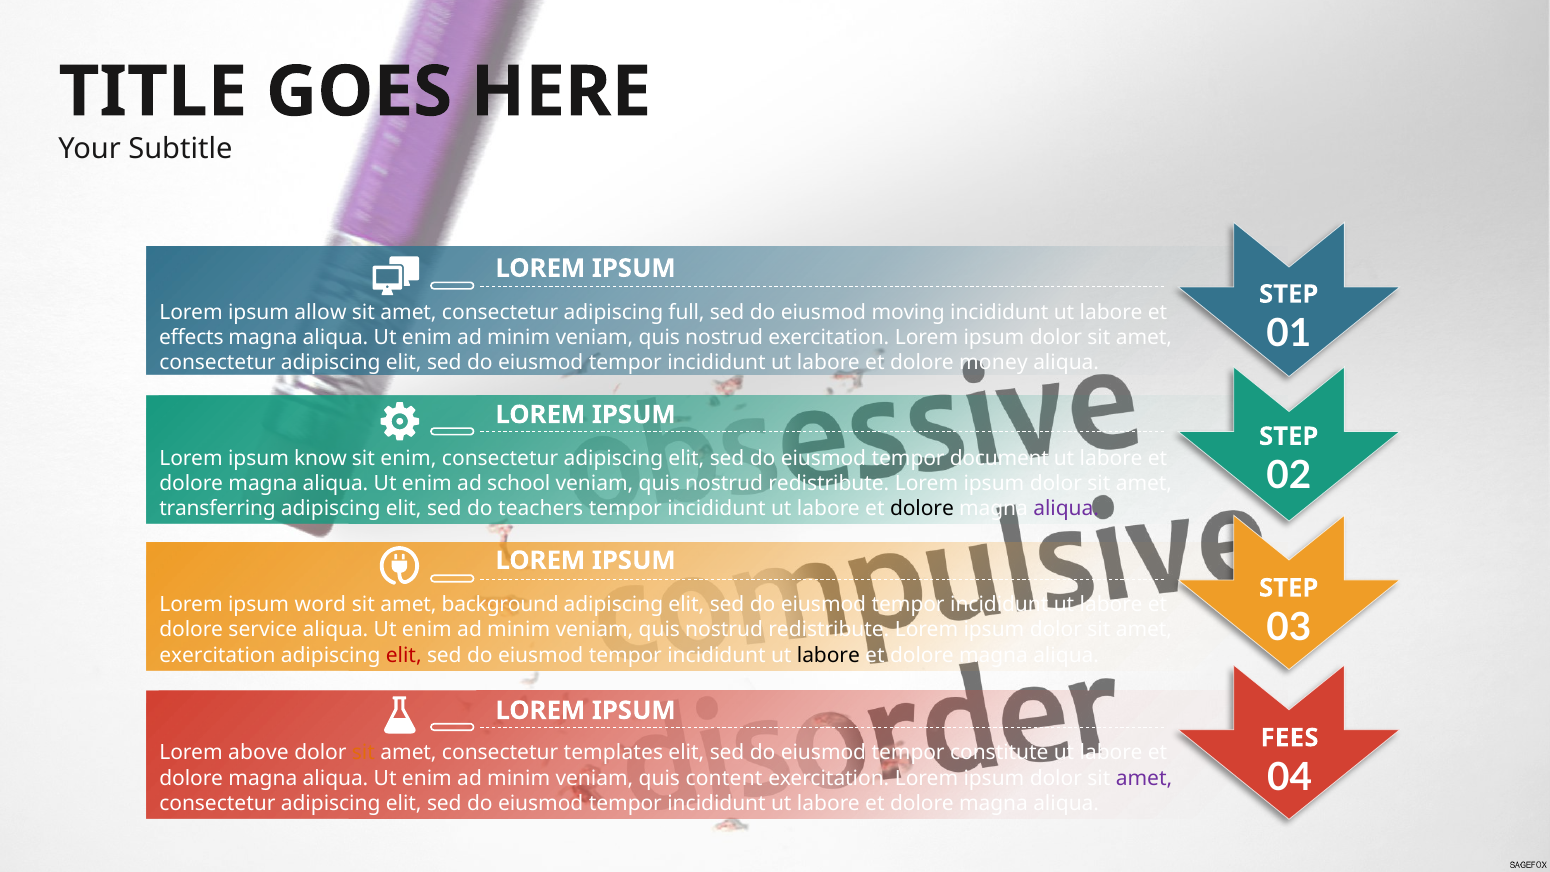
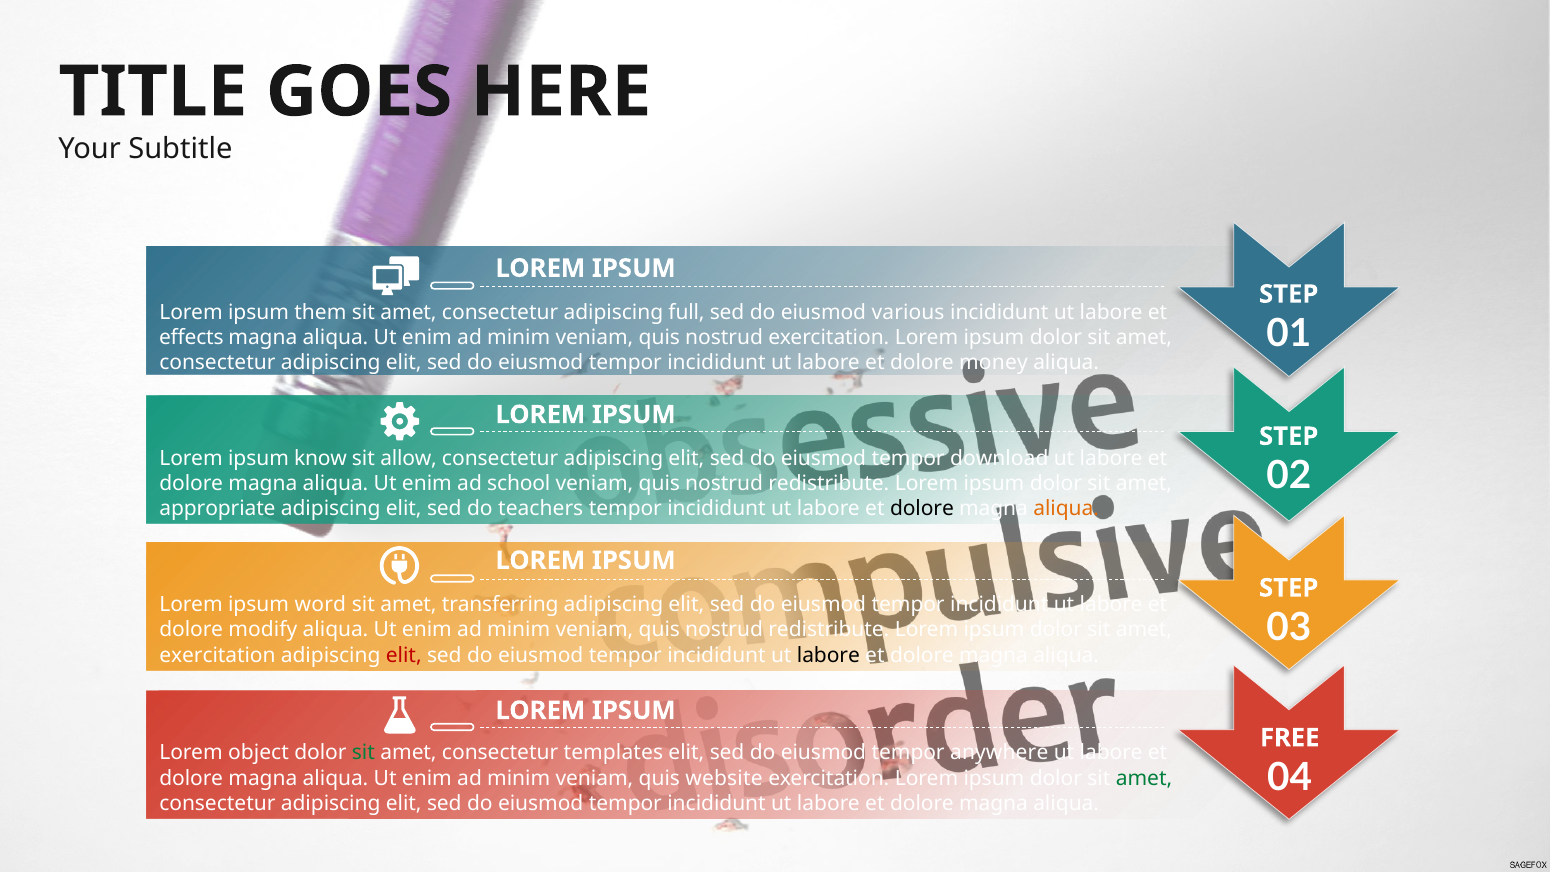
allow: allow -> them
moving: moving -> various
sit enim: enim -> allow
document: document -> download
transferring: transferring -> appropriate
aliqua at (1066, 509) colour: purple -> orange
background: background -> transferring
service: service -> modify
FEES: FEES -> FREE
above: above -> object
sit at (363, 753) colour: orange -> green
constitute: constitute -> anywhere
content: content -> website
amet at (1144, 778) colour: purple -> green
